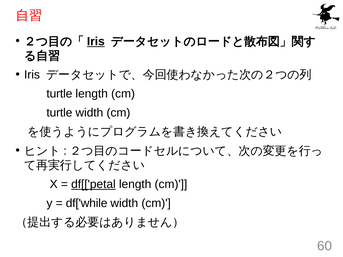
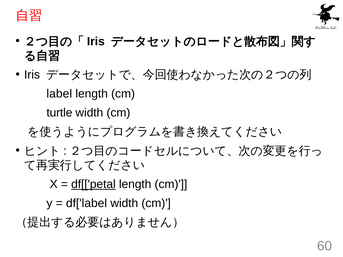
Iris at (96, 41) underline: present -> none
turtle at (59, 94): turtle -> label
df['while: df['while -> df['label
